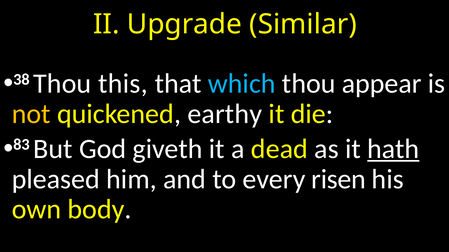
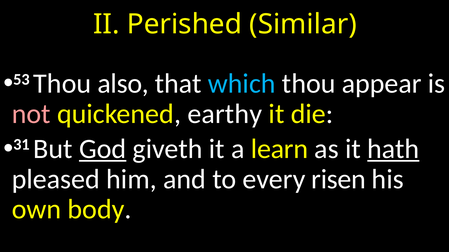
Upgrade: Upgrade -> Perished
38: 38 -> 53
this: this -> also
not colour: yellow -> pink
83: 83 -> 31
God underline: none -> present
dead: dead -> learn
